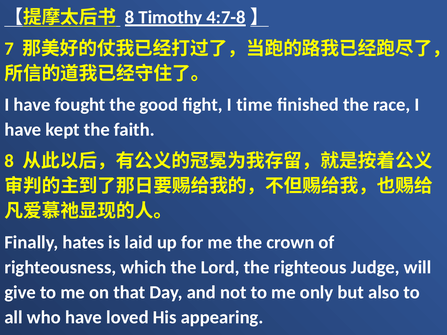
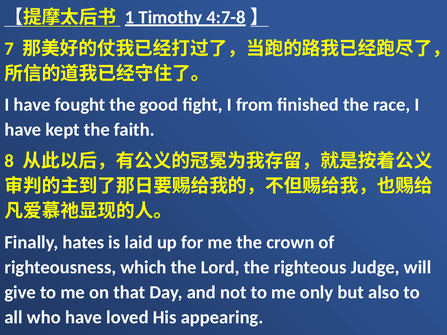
8 at (130, 17): 8 -> 1
time: time -> from
